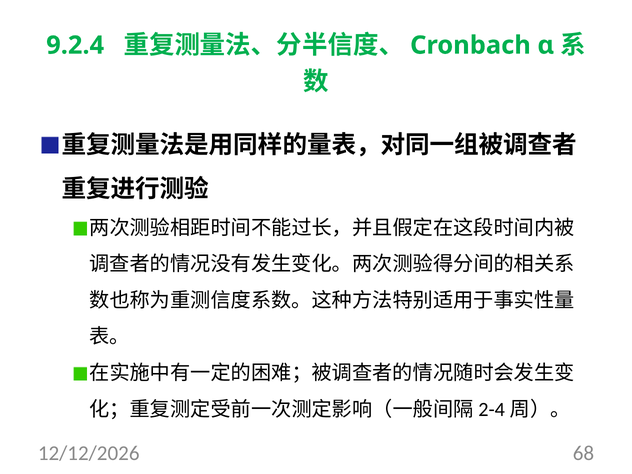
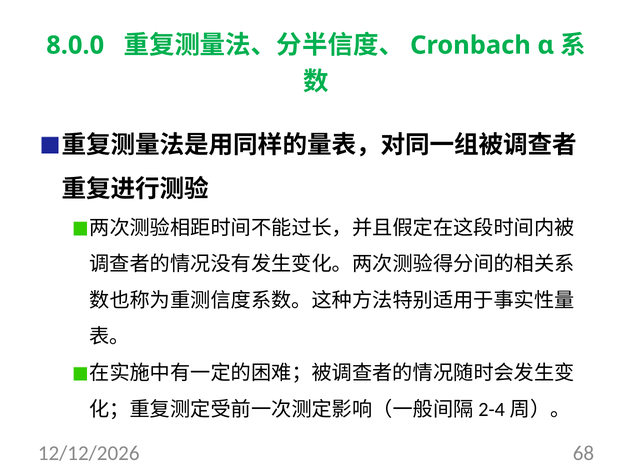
9.2.4: 9.2.4 -> 8.0.0
